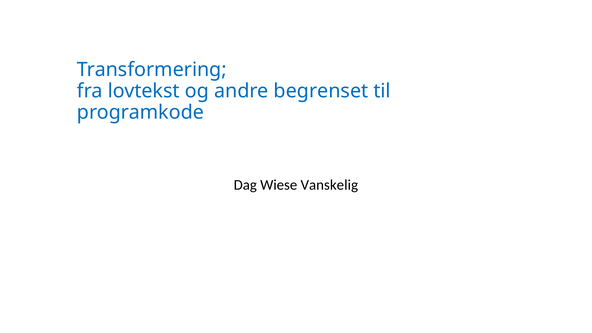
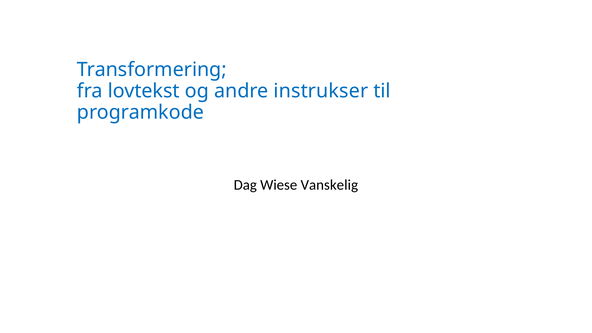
begrenset: begrenset -> instrukser
